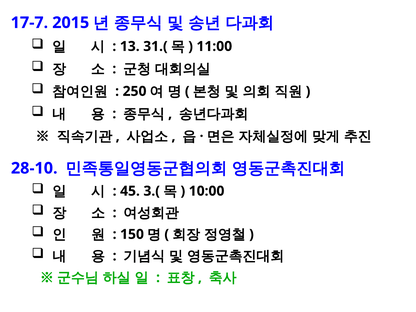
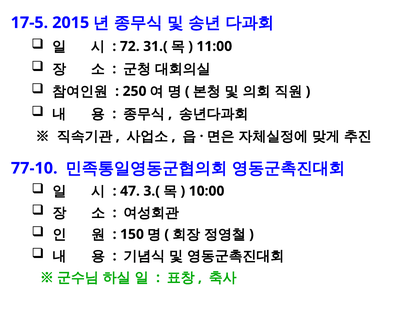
17-7: 17-7 -> 17-5
13: 13 -> 72
28-10: 28-10 -> 77-10
45: 45 -> 47
